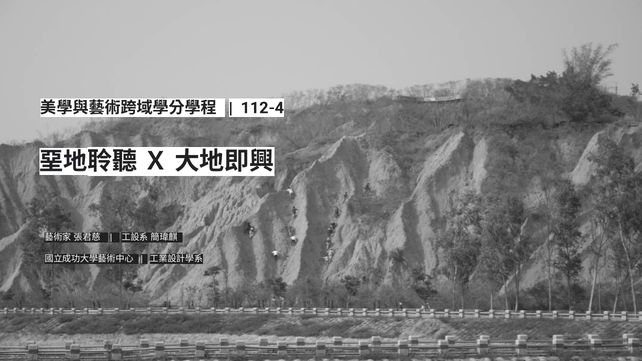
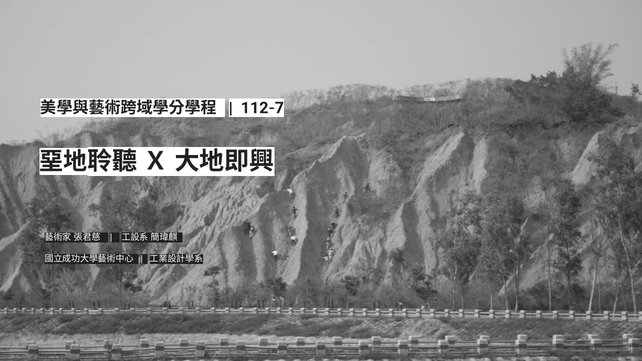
112-4: 112-4 -> 112-7
